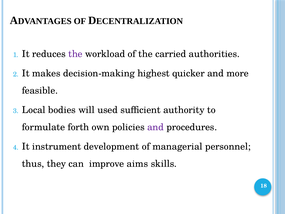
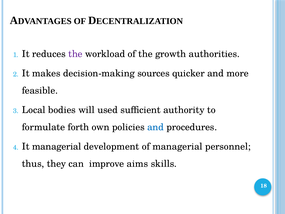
carried: carried -> growth
highest: highest -> sources
and at (156, 127) colour: purple -> blue
It instrument: instrument -> managerial
